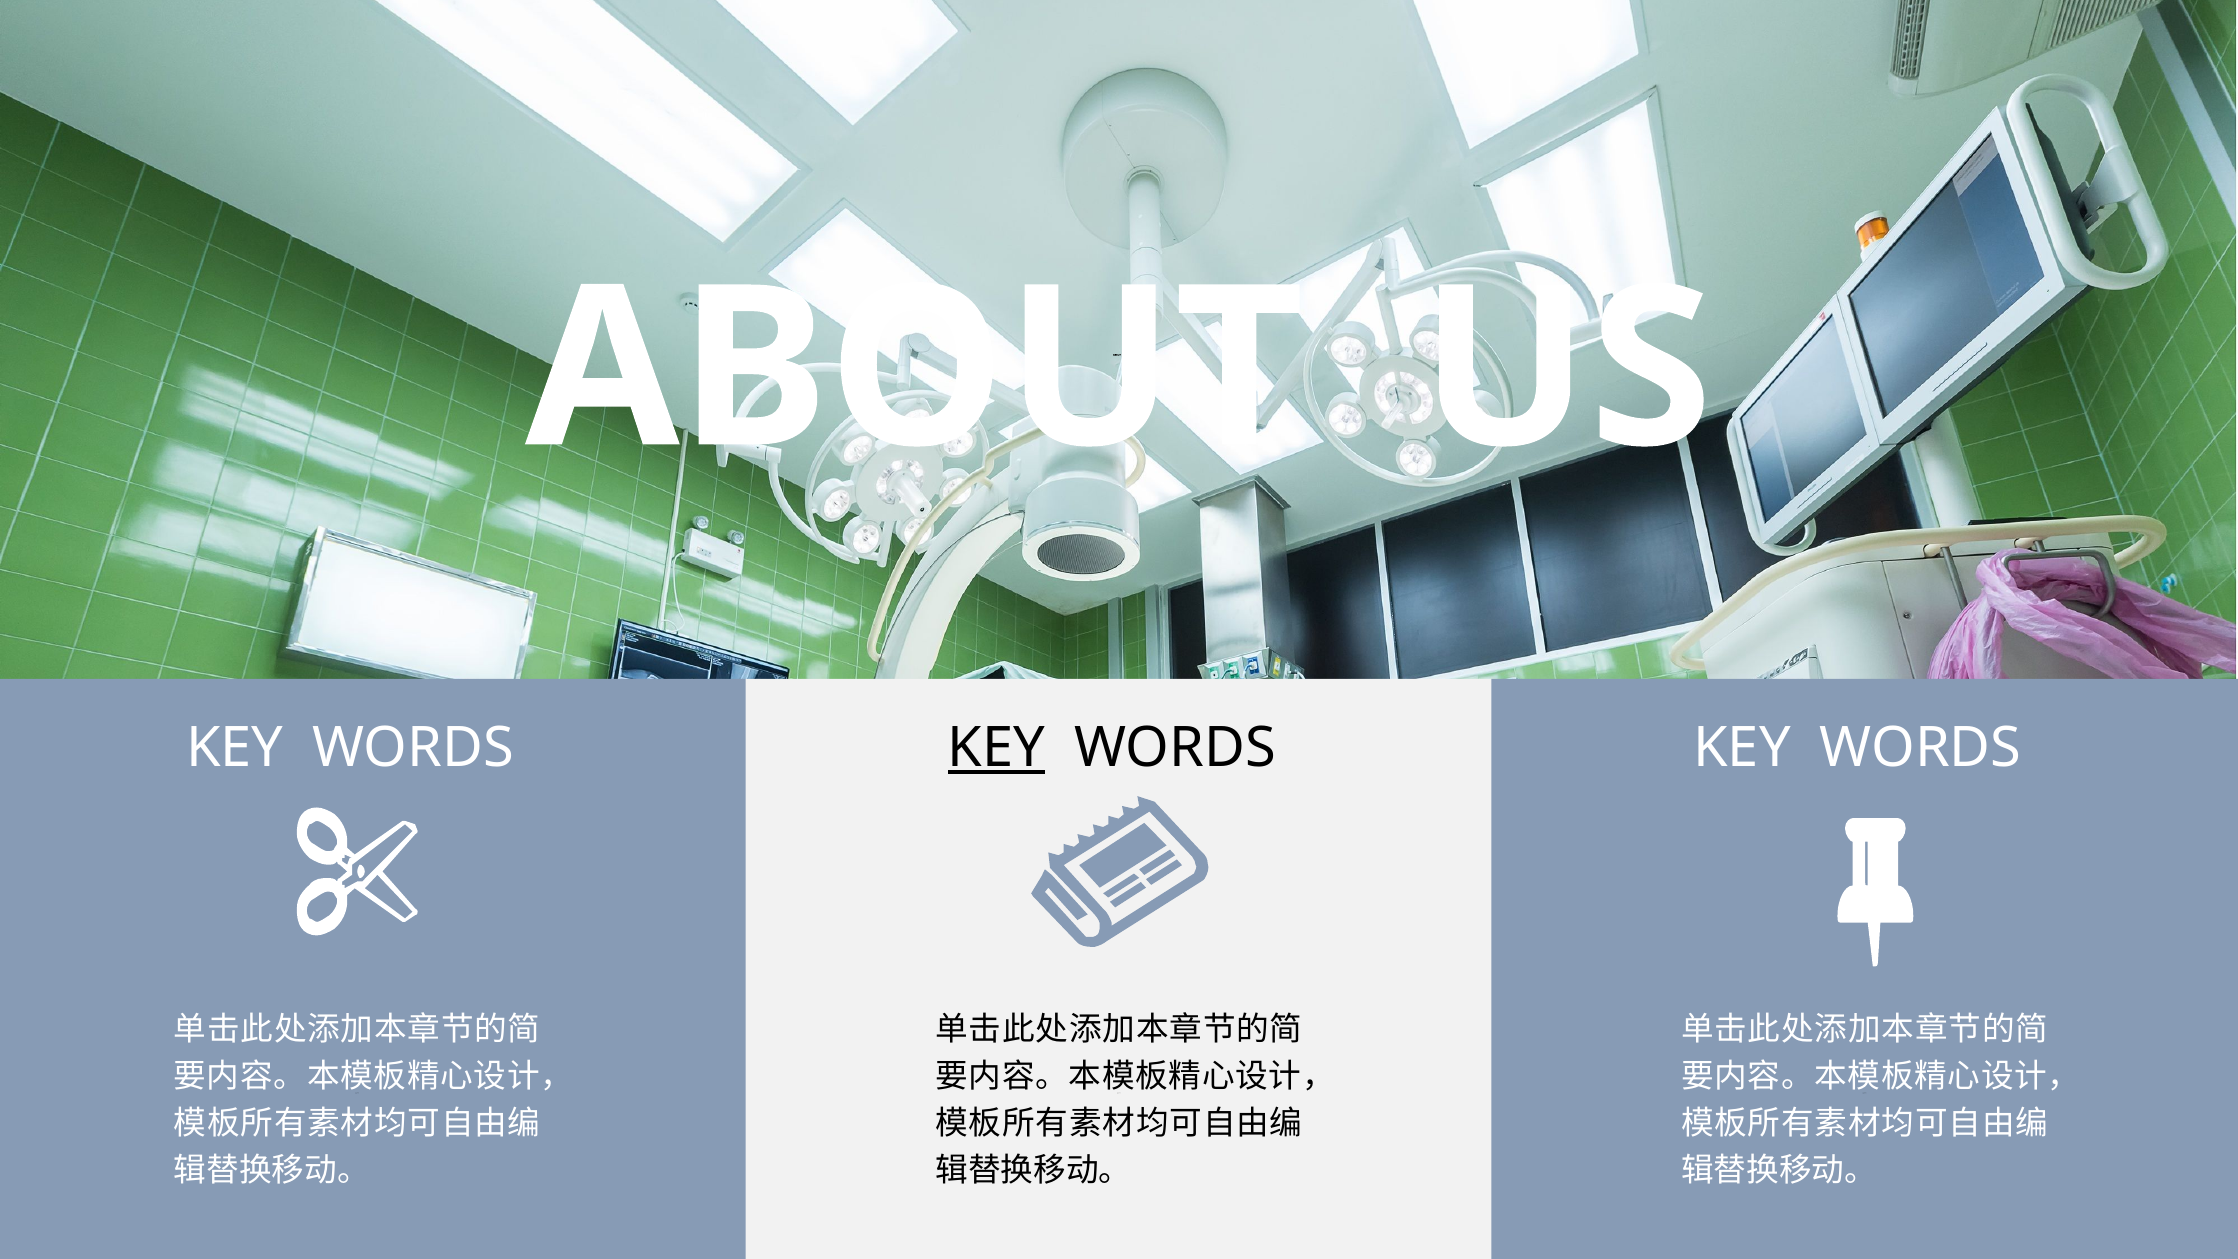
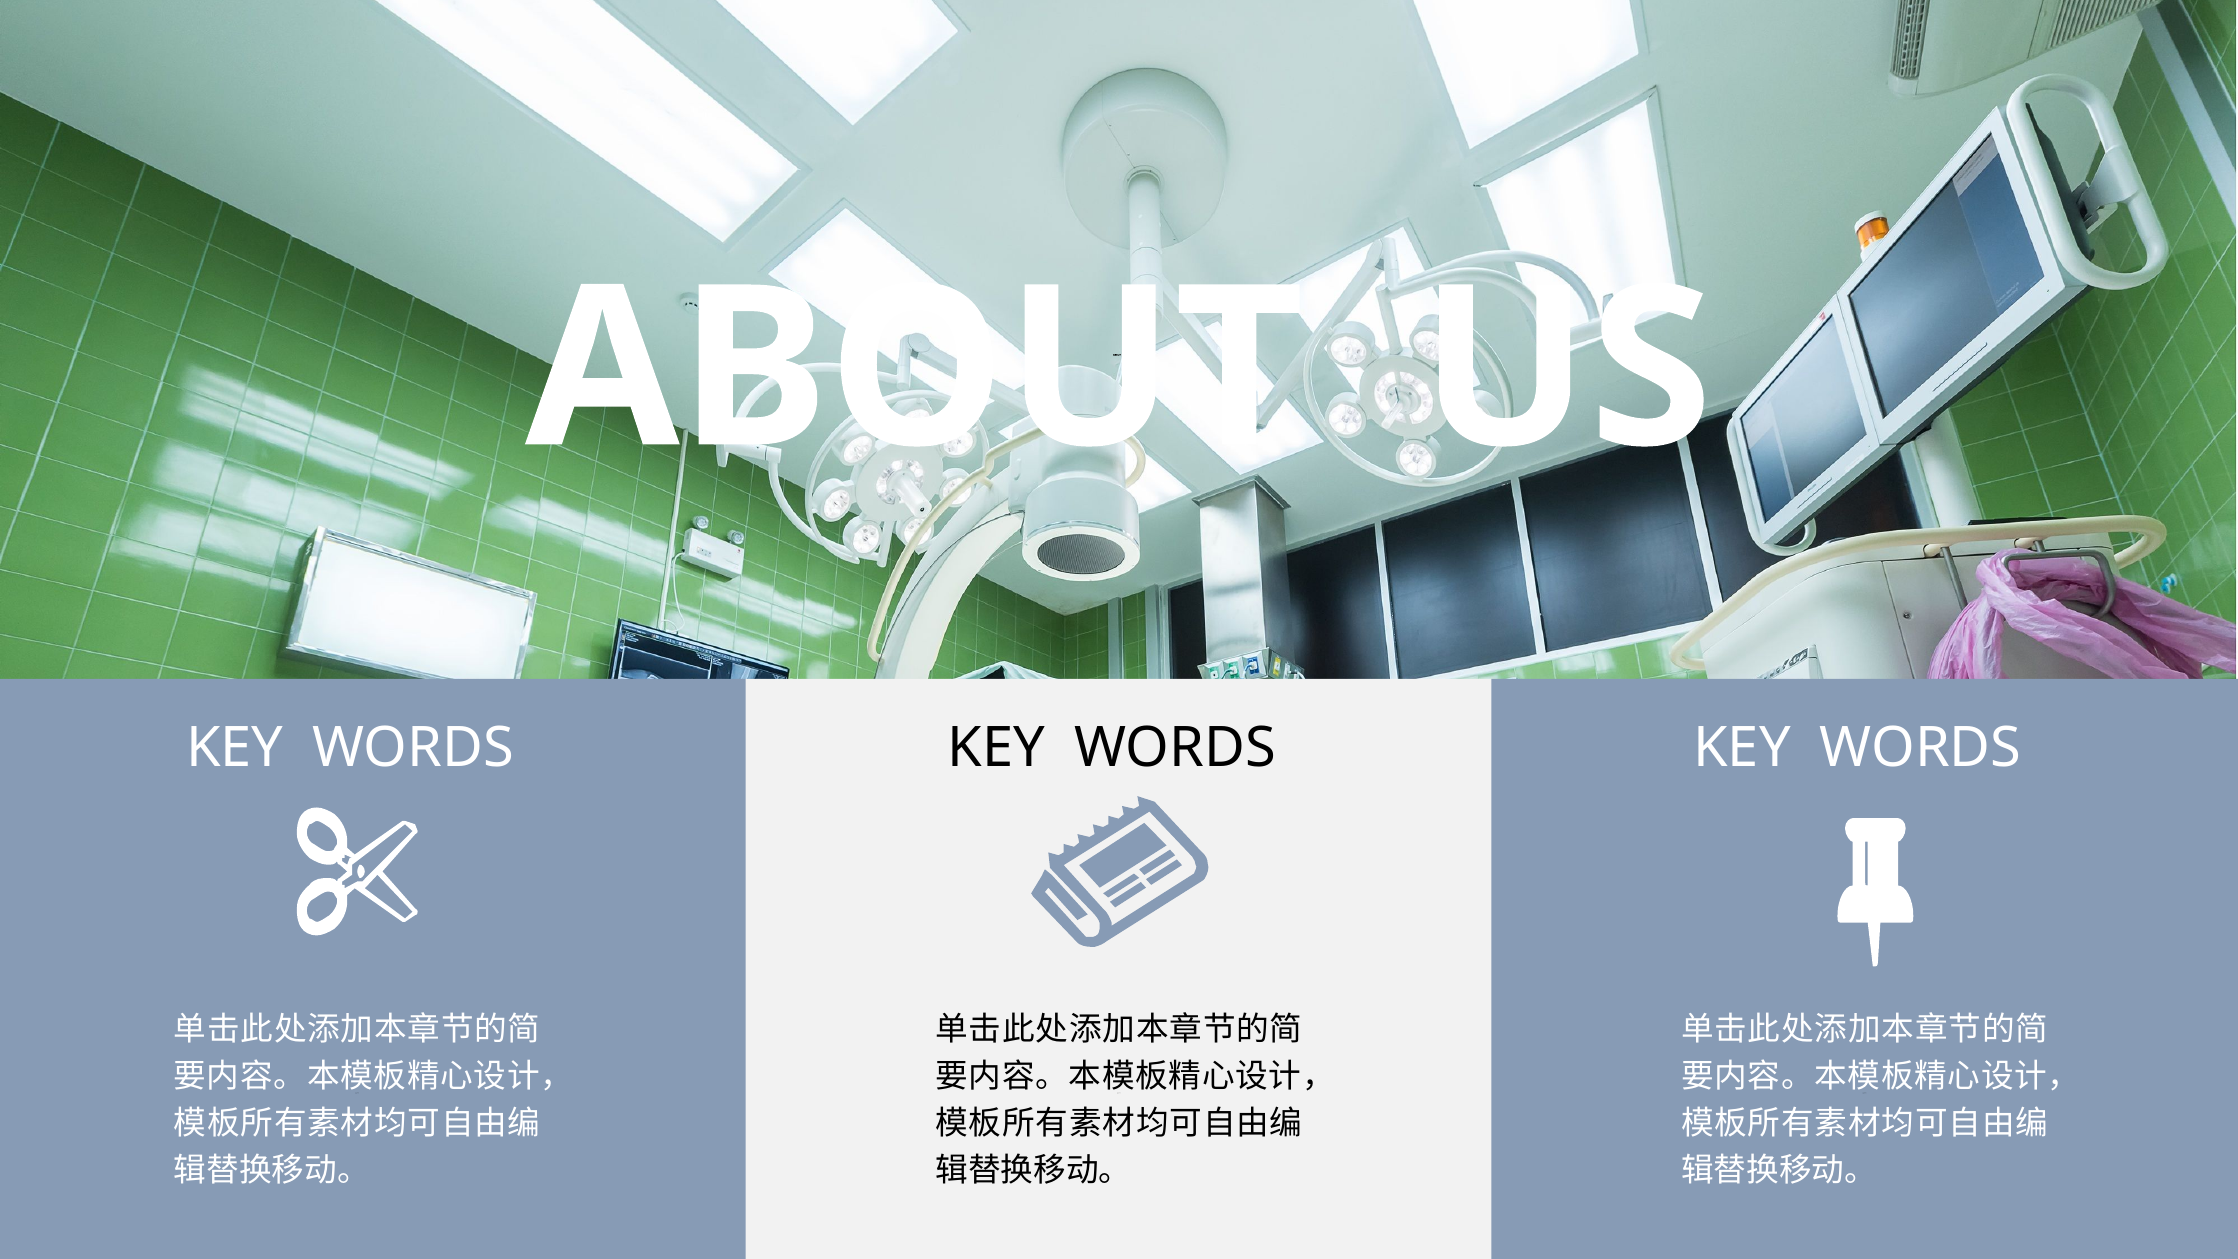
KEY at (997, 748) underline: present -> none
